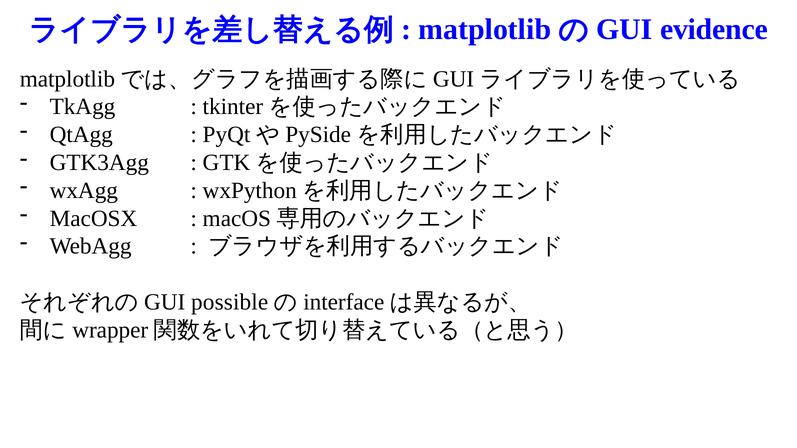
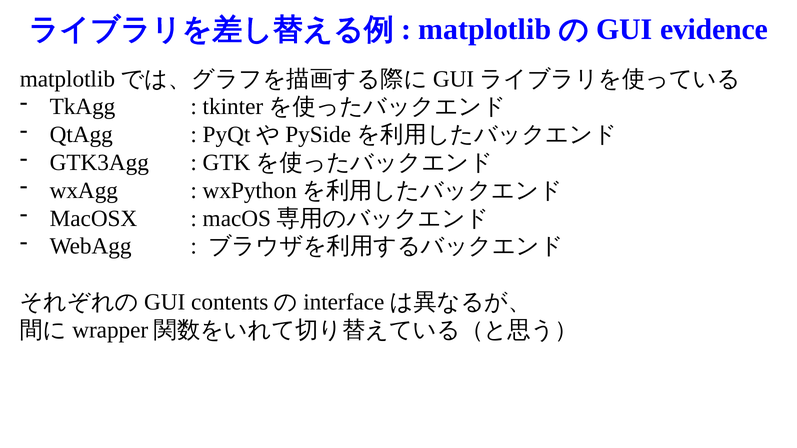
possible: possible -> contents
